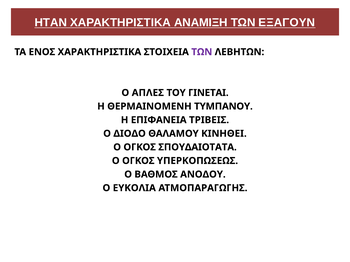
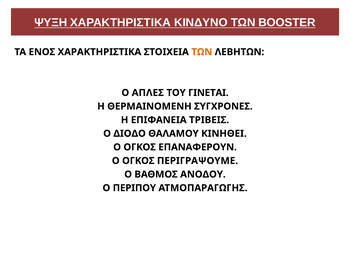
ΗΤΑΝ: ΗΤΑΝ -> ΨΥΞΗ
ΑΝΑΜΙΞΗ: ΑΝΑΜΙΞΗ -> ΚΙΝΔΥΝΟ
ΕΞΑΓΟΥΝ: ΕΞΑΓΟΥΝ -> BOOSTER
ΤΩΝ at (202, 52) colour: purple -> orange
ΤΥΜΠΑΝΟΥ: ΤΥΜΠΑΝΟΥ -> ΣΥΓΧΡΟΝΕΣ
ΣΠΟΥΔΑΙΟΤΑΤΑ: ΣΠΟΥΔΑΙΟΤΑΤΑ -> ΕΠΑΝΑΦΕΡΟΥΝ
ΥΠΕΡΚΟΠΩΣΕΩΣ: ΥΠΕΡΚΟΠΩΣΕΩΣ -> ΠΕΡΙΓΡΑΨΟΥΜΕ
ΕΥΚΟΛΙΑ: ΕΥΚΟΛΙΑ -> ΠΕΡΙΠΟΥ
